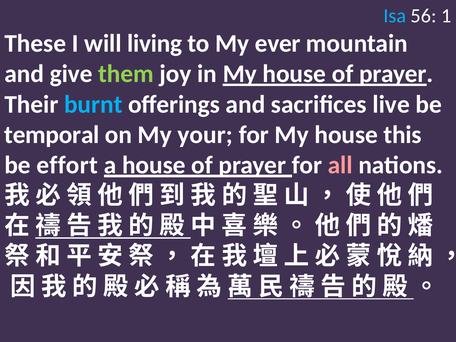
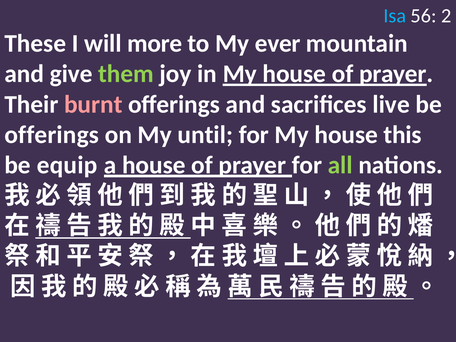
1: 1 -> 2
living: living -> more
burnt colour: light blue -> pink
temporal at (52, 135): temporal -> offerings
your: your -> until
effort: effort -> equip
all colour: pink -> light green
